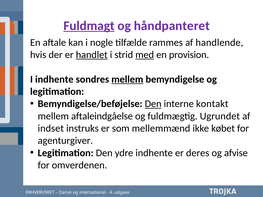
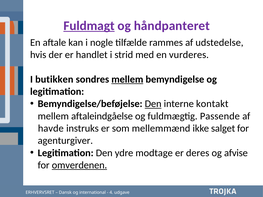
handlende: handlende -> udstedelse
handlet underline: present -> none
med underline: present -> none
provision: provision -> vurderes
I indhente: indhente -> butikken
Ugrundet: Ugrundet -> Passende
indset: indset -> havde
købet: købet -> salget
ydre indhente: indhente -> modtage
omverdenen underline: none -> present
